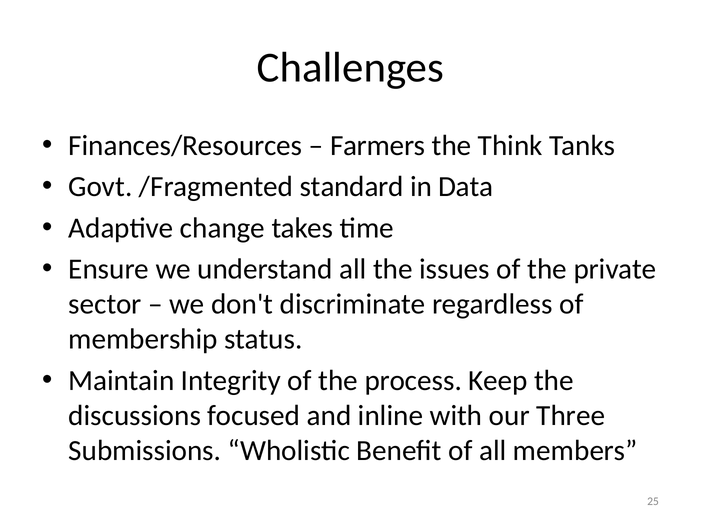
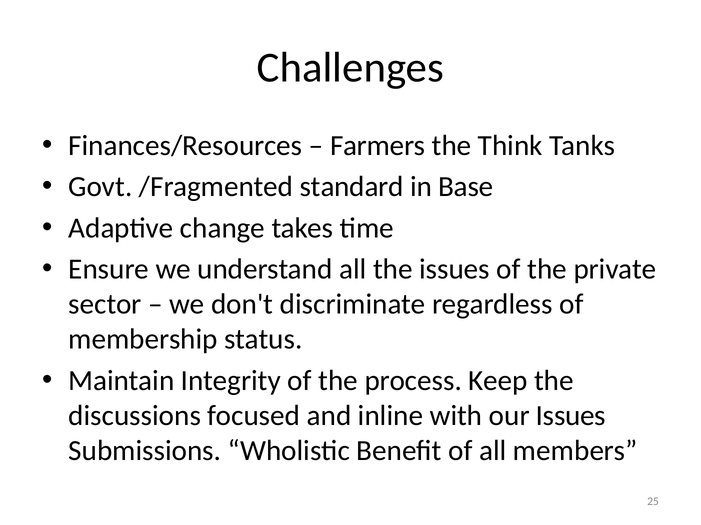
Data: Data -> Base
our Three: Three -> Issues
